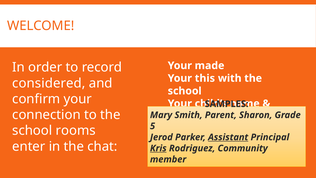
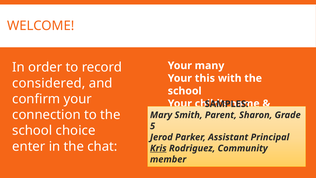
made: made -> many
rooms: rooms -> choice
Assistant underline: present -> none
